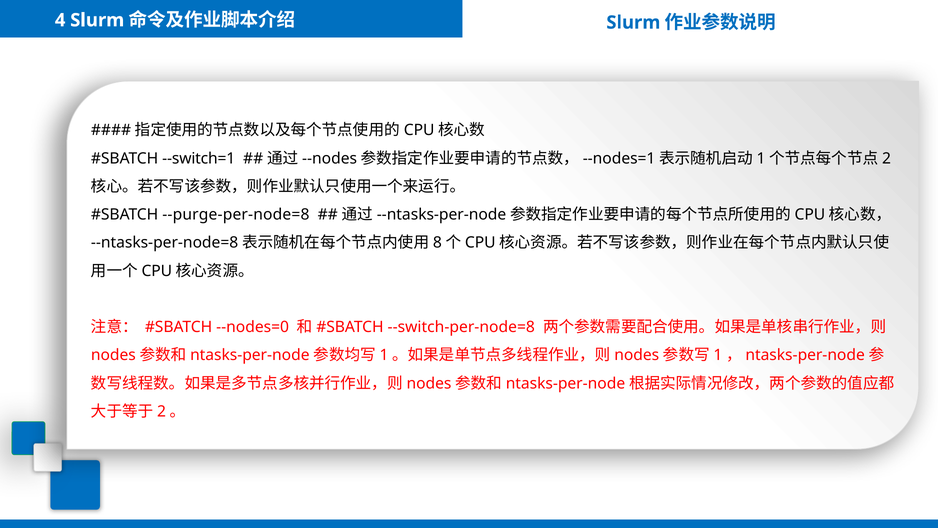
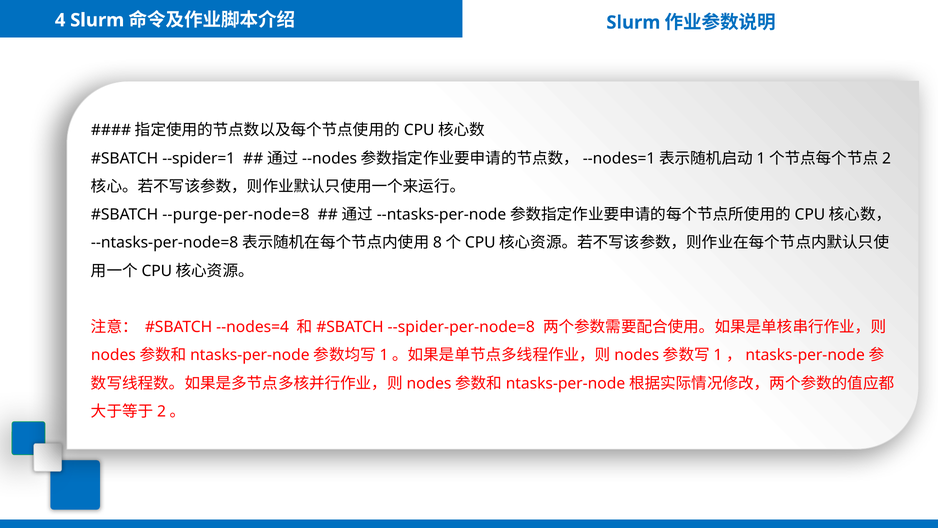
--switch=1: --switch=1 -> --spider=1
--nodes=0: --nodes=0 -> --nodes=4
--switch-per-node=8: --switch-per-node=8 -> --spider-per-node=8
